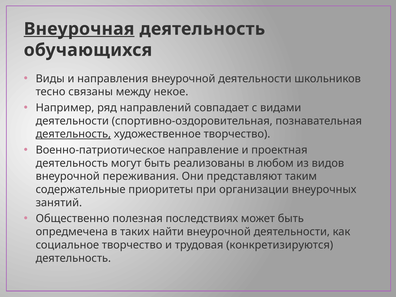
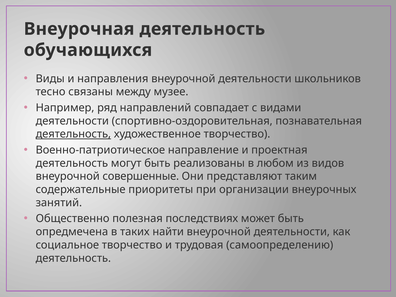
Внеурочная underline: present -> none
некое: некое -> музее
переживания: переживания -> совершенные
конкретизируются: конкретизируются -> самоопределению
